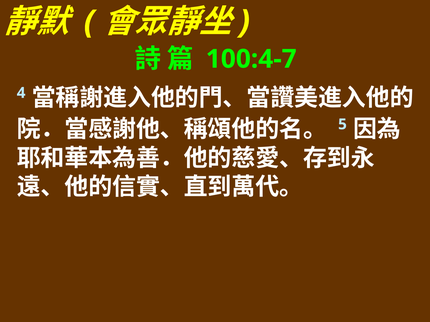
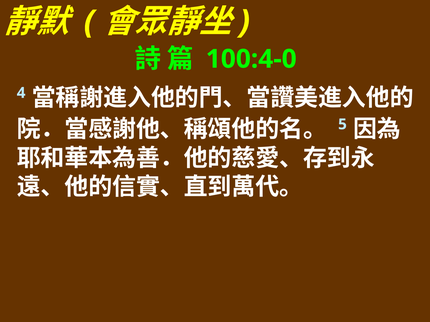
100:4-7: 100:4-7 -> 100:4-0
